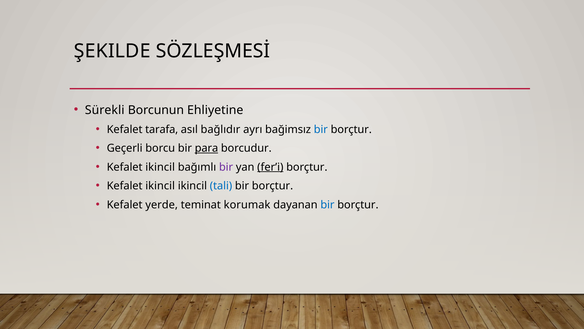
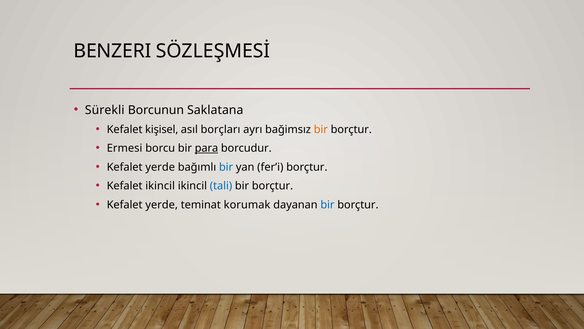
ŞEKILDE: ŞEKILDE -> BENZERI
Ehliyetine: Ehliyetine -> Saklatana
tarafa: tarafa -> kişisel
bağlıdır: bağlıdır -> borçları
bir at (321, 129) colour: blue -> orange
Geçerli: Geçerli -> Ermesi
ikincil at (160, 167): ikincil -> yerde
bir at (226, 167) colour: purple -> blue
fer’i underline: present -> none
